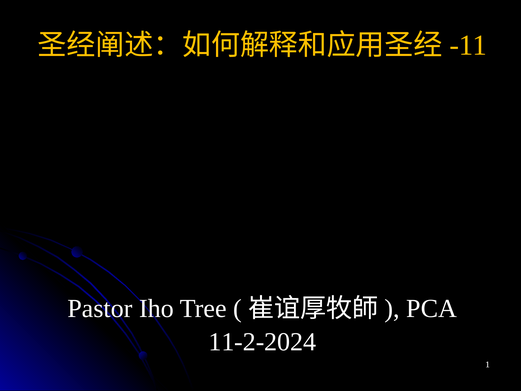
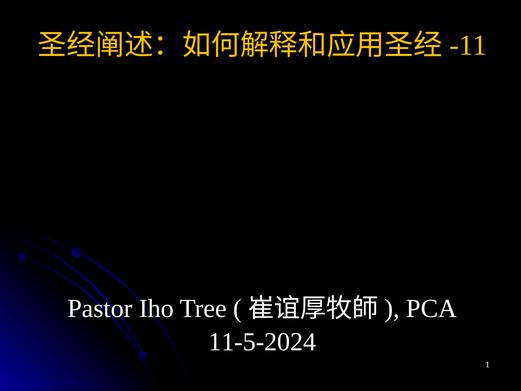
11-2-2024: 11-2-2024 -> 11-5-2024
